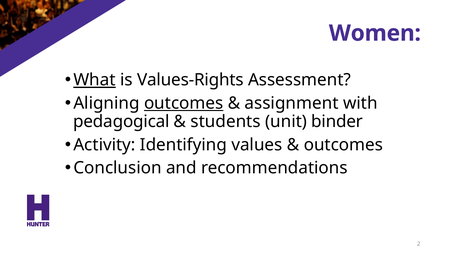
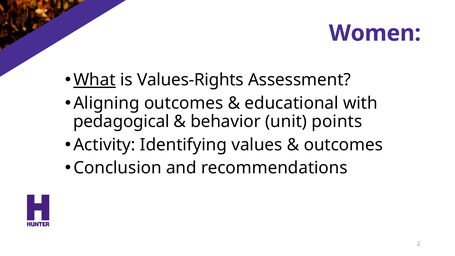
outcomes at (184, 103) underline: present -> none
assignment: assignment -> educational
students: students -> behavior
binder: binder -> points
